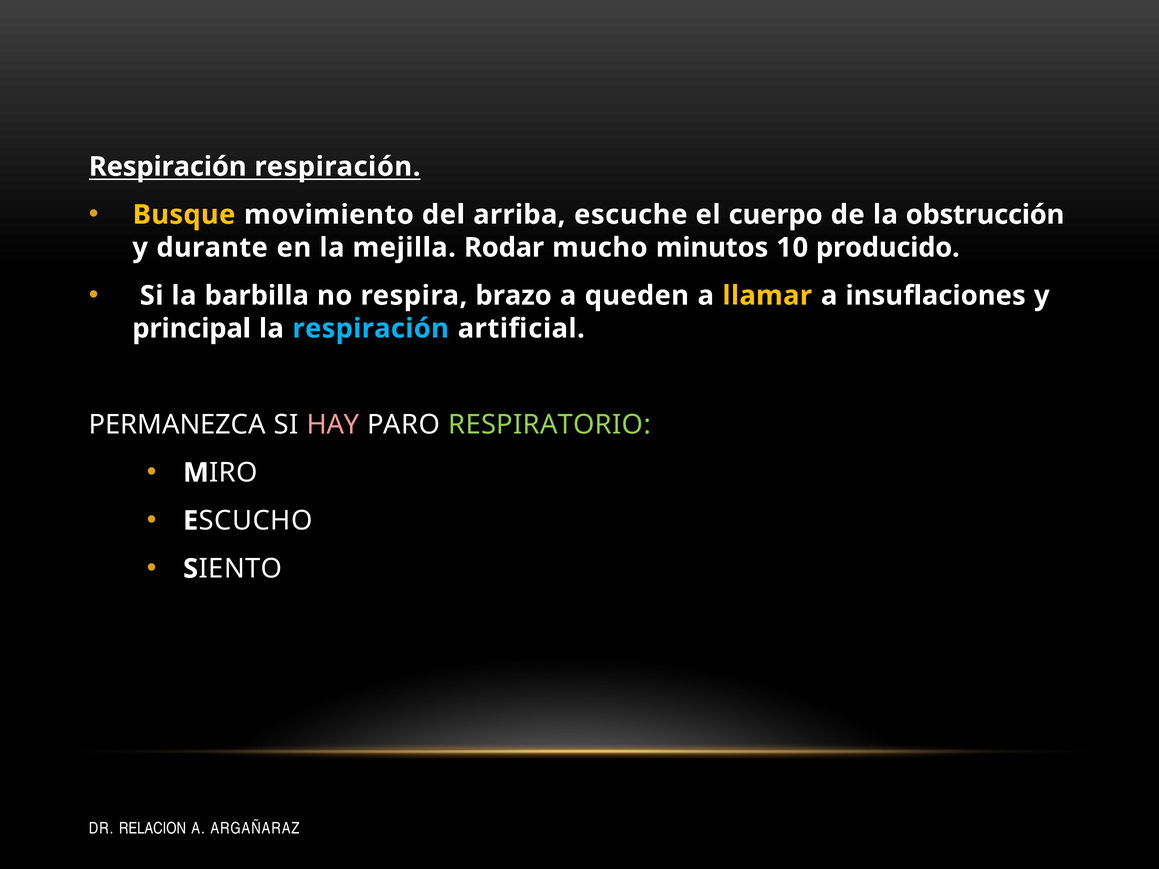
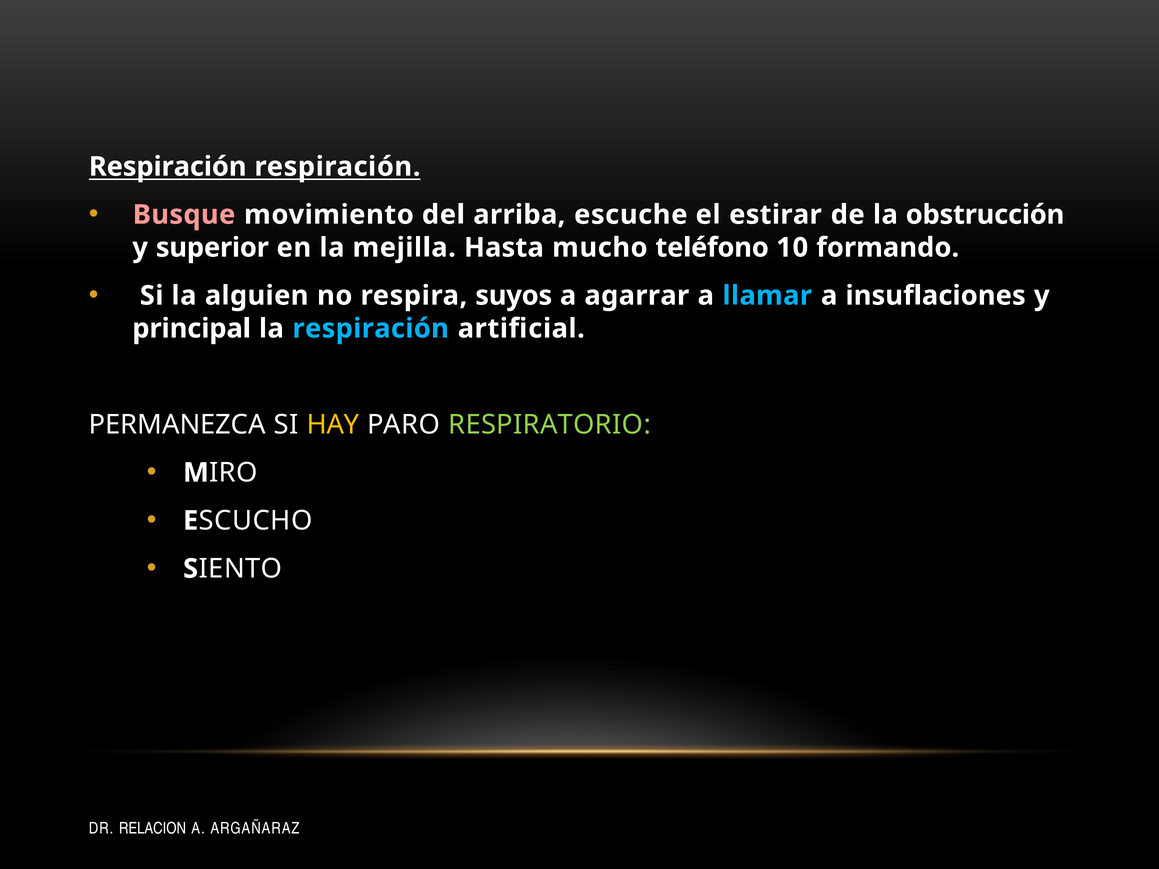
Busque colour: yellow -> pink
cuerpo: cuerpo -> estirar
durante: durante -> superior
Rodar: Rodar -> Hasta
minutos: minutos -> teléfono
producido: producido -> formando
barbilla: barbilla -> alguien
brazo: brazo -> suyos
queden: queden -> agarrar
llamar colour: yellow -> light blue
HAY colour: pink -> yellow
